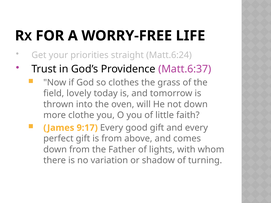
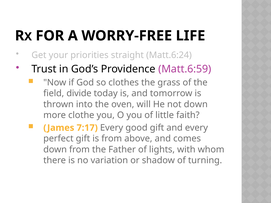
Matt.6:37: Matt.6:37 -> Matt.6:59
lovely: lovely -> divide
9:17: 9:17 -> 7:17
